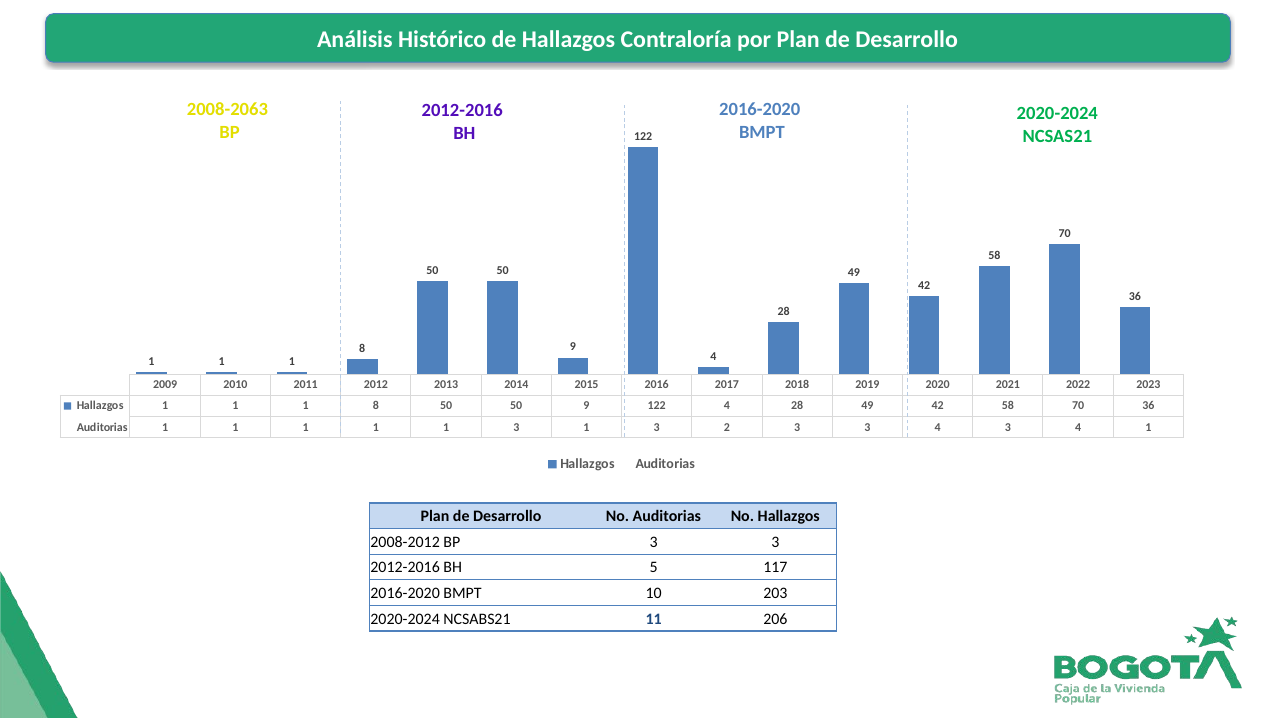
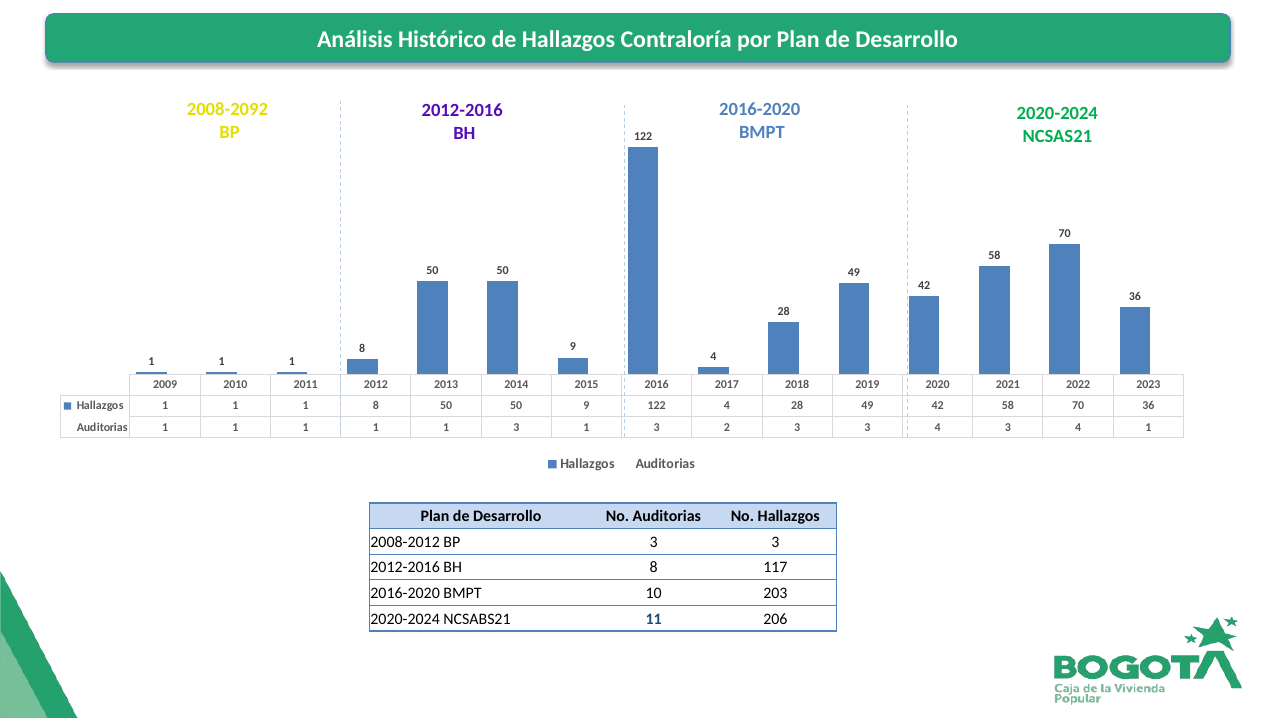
2008-2063: 2008-2063 -> 2008-2092
BH 5: 5 -> 8
